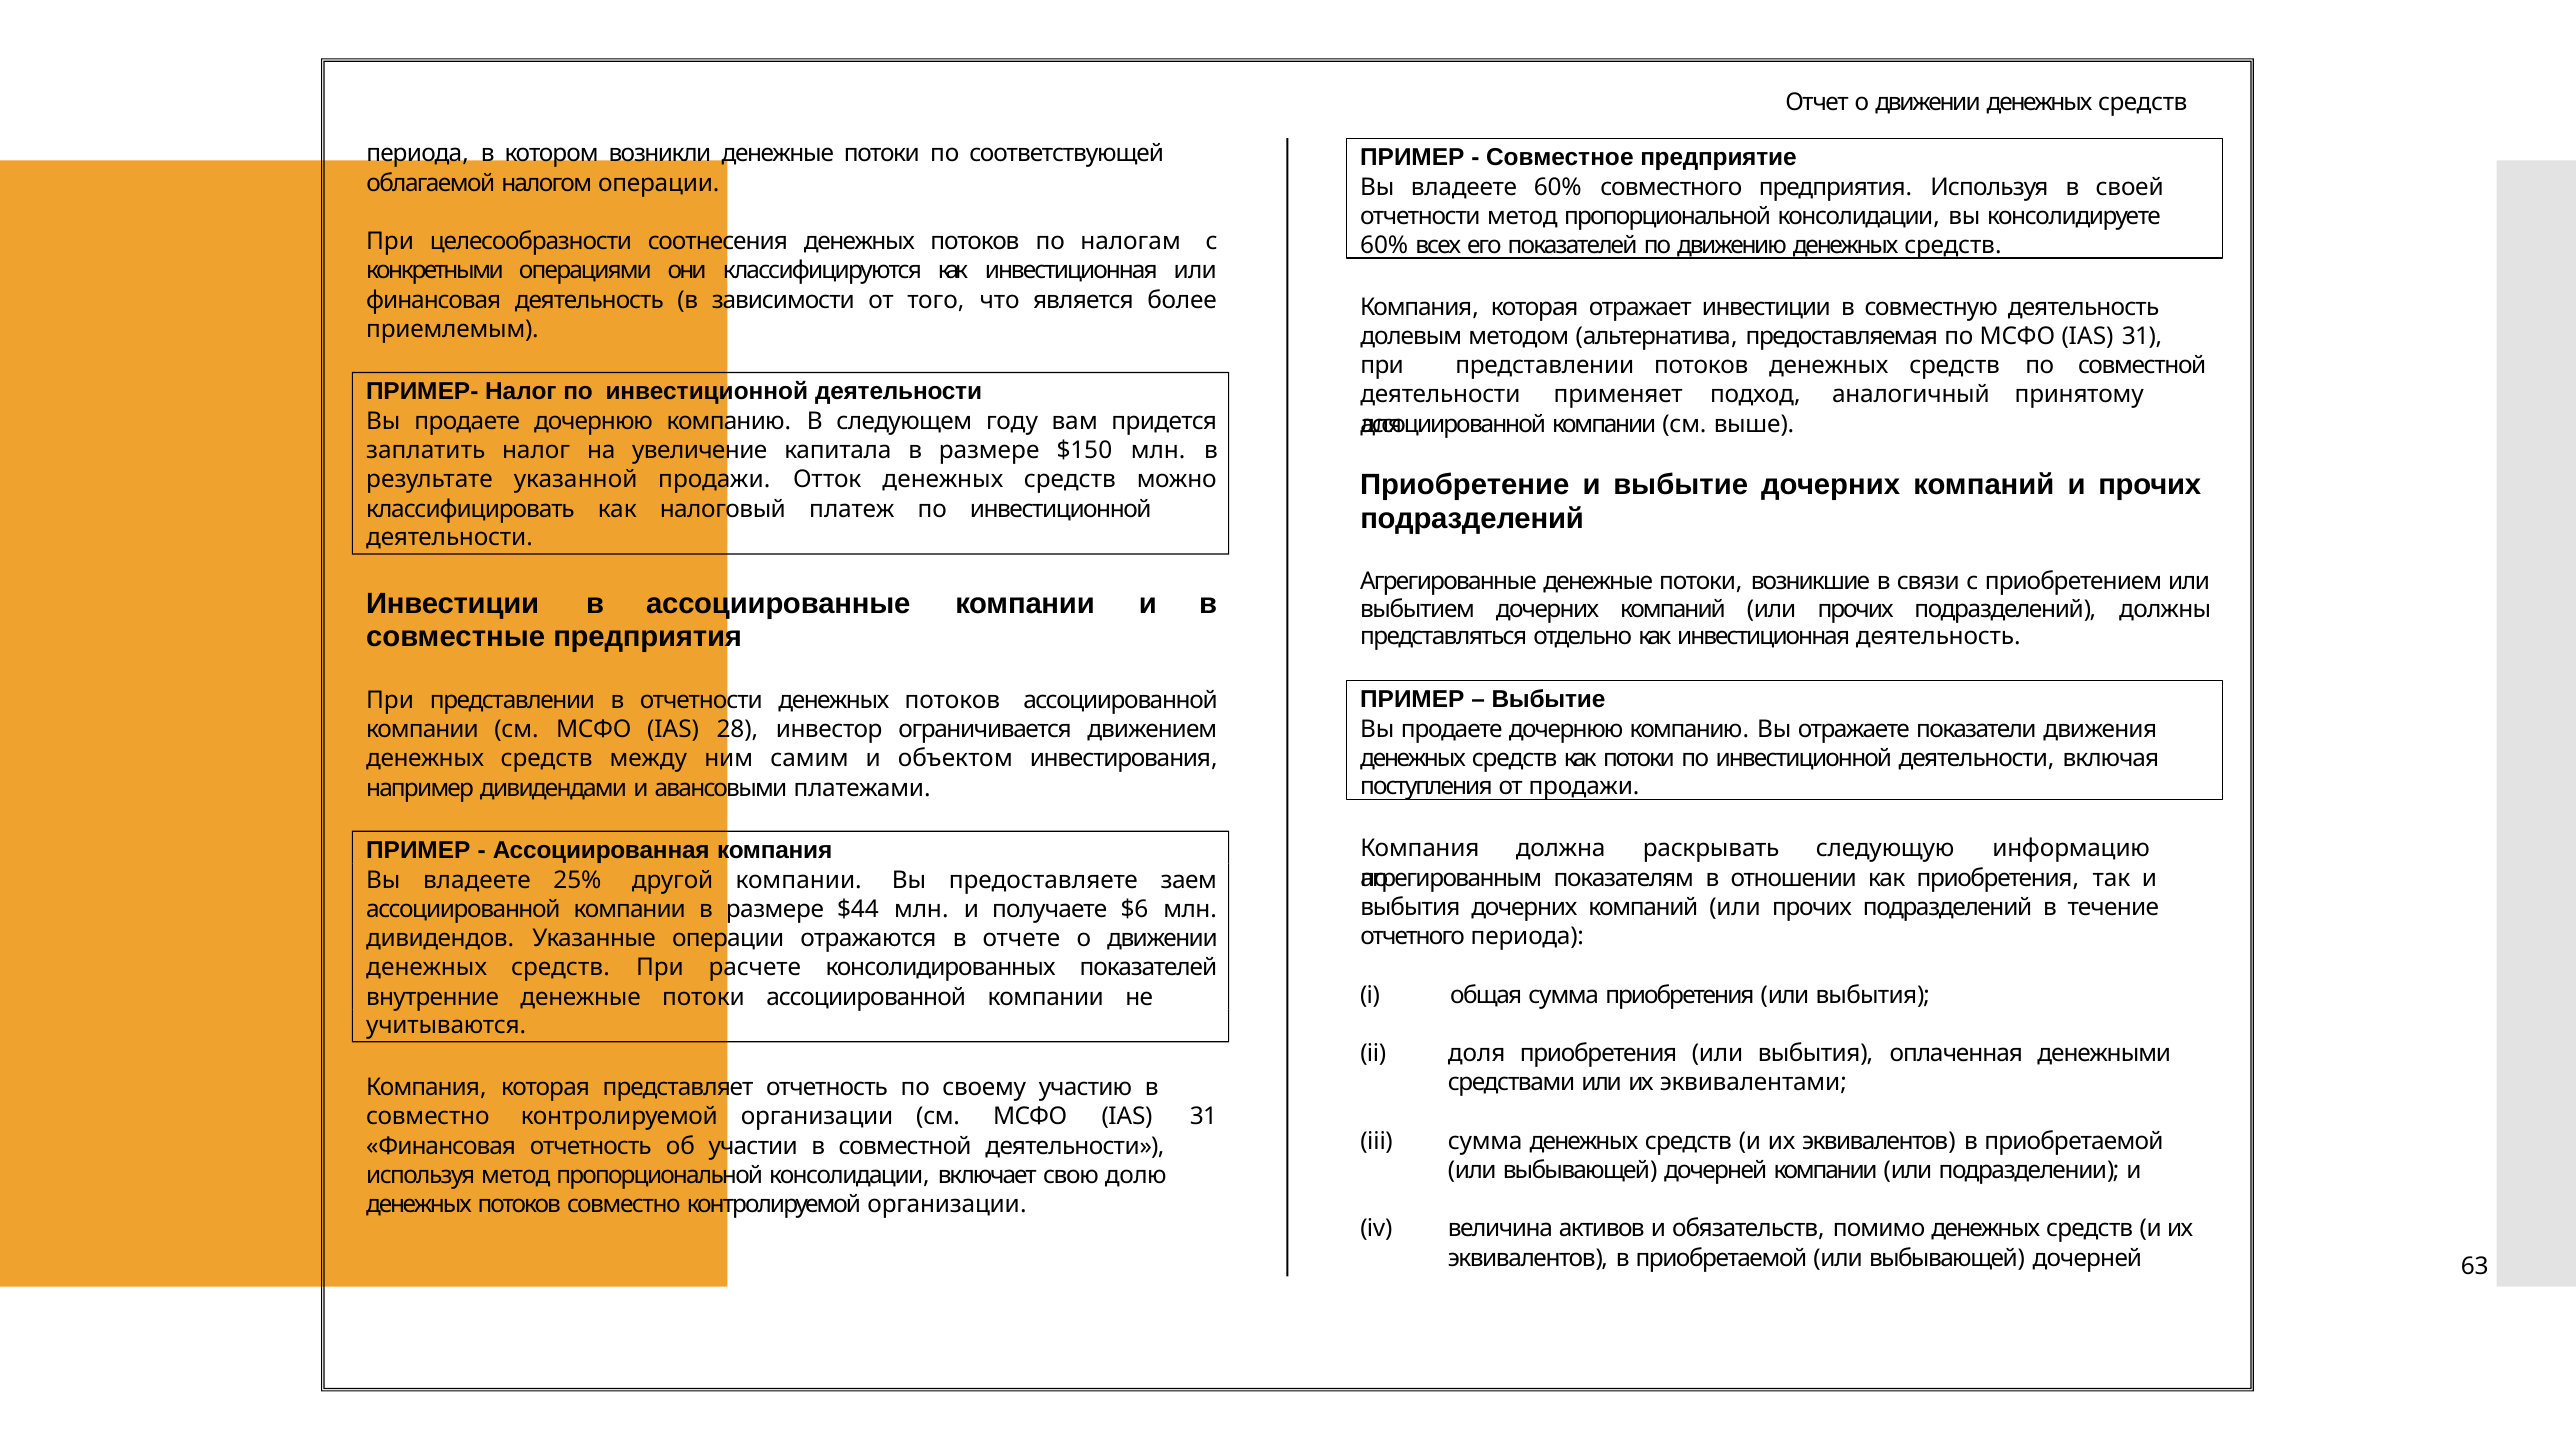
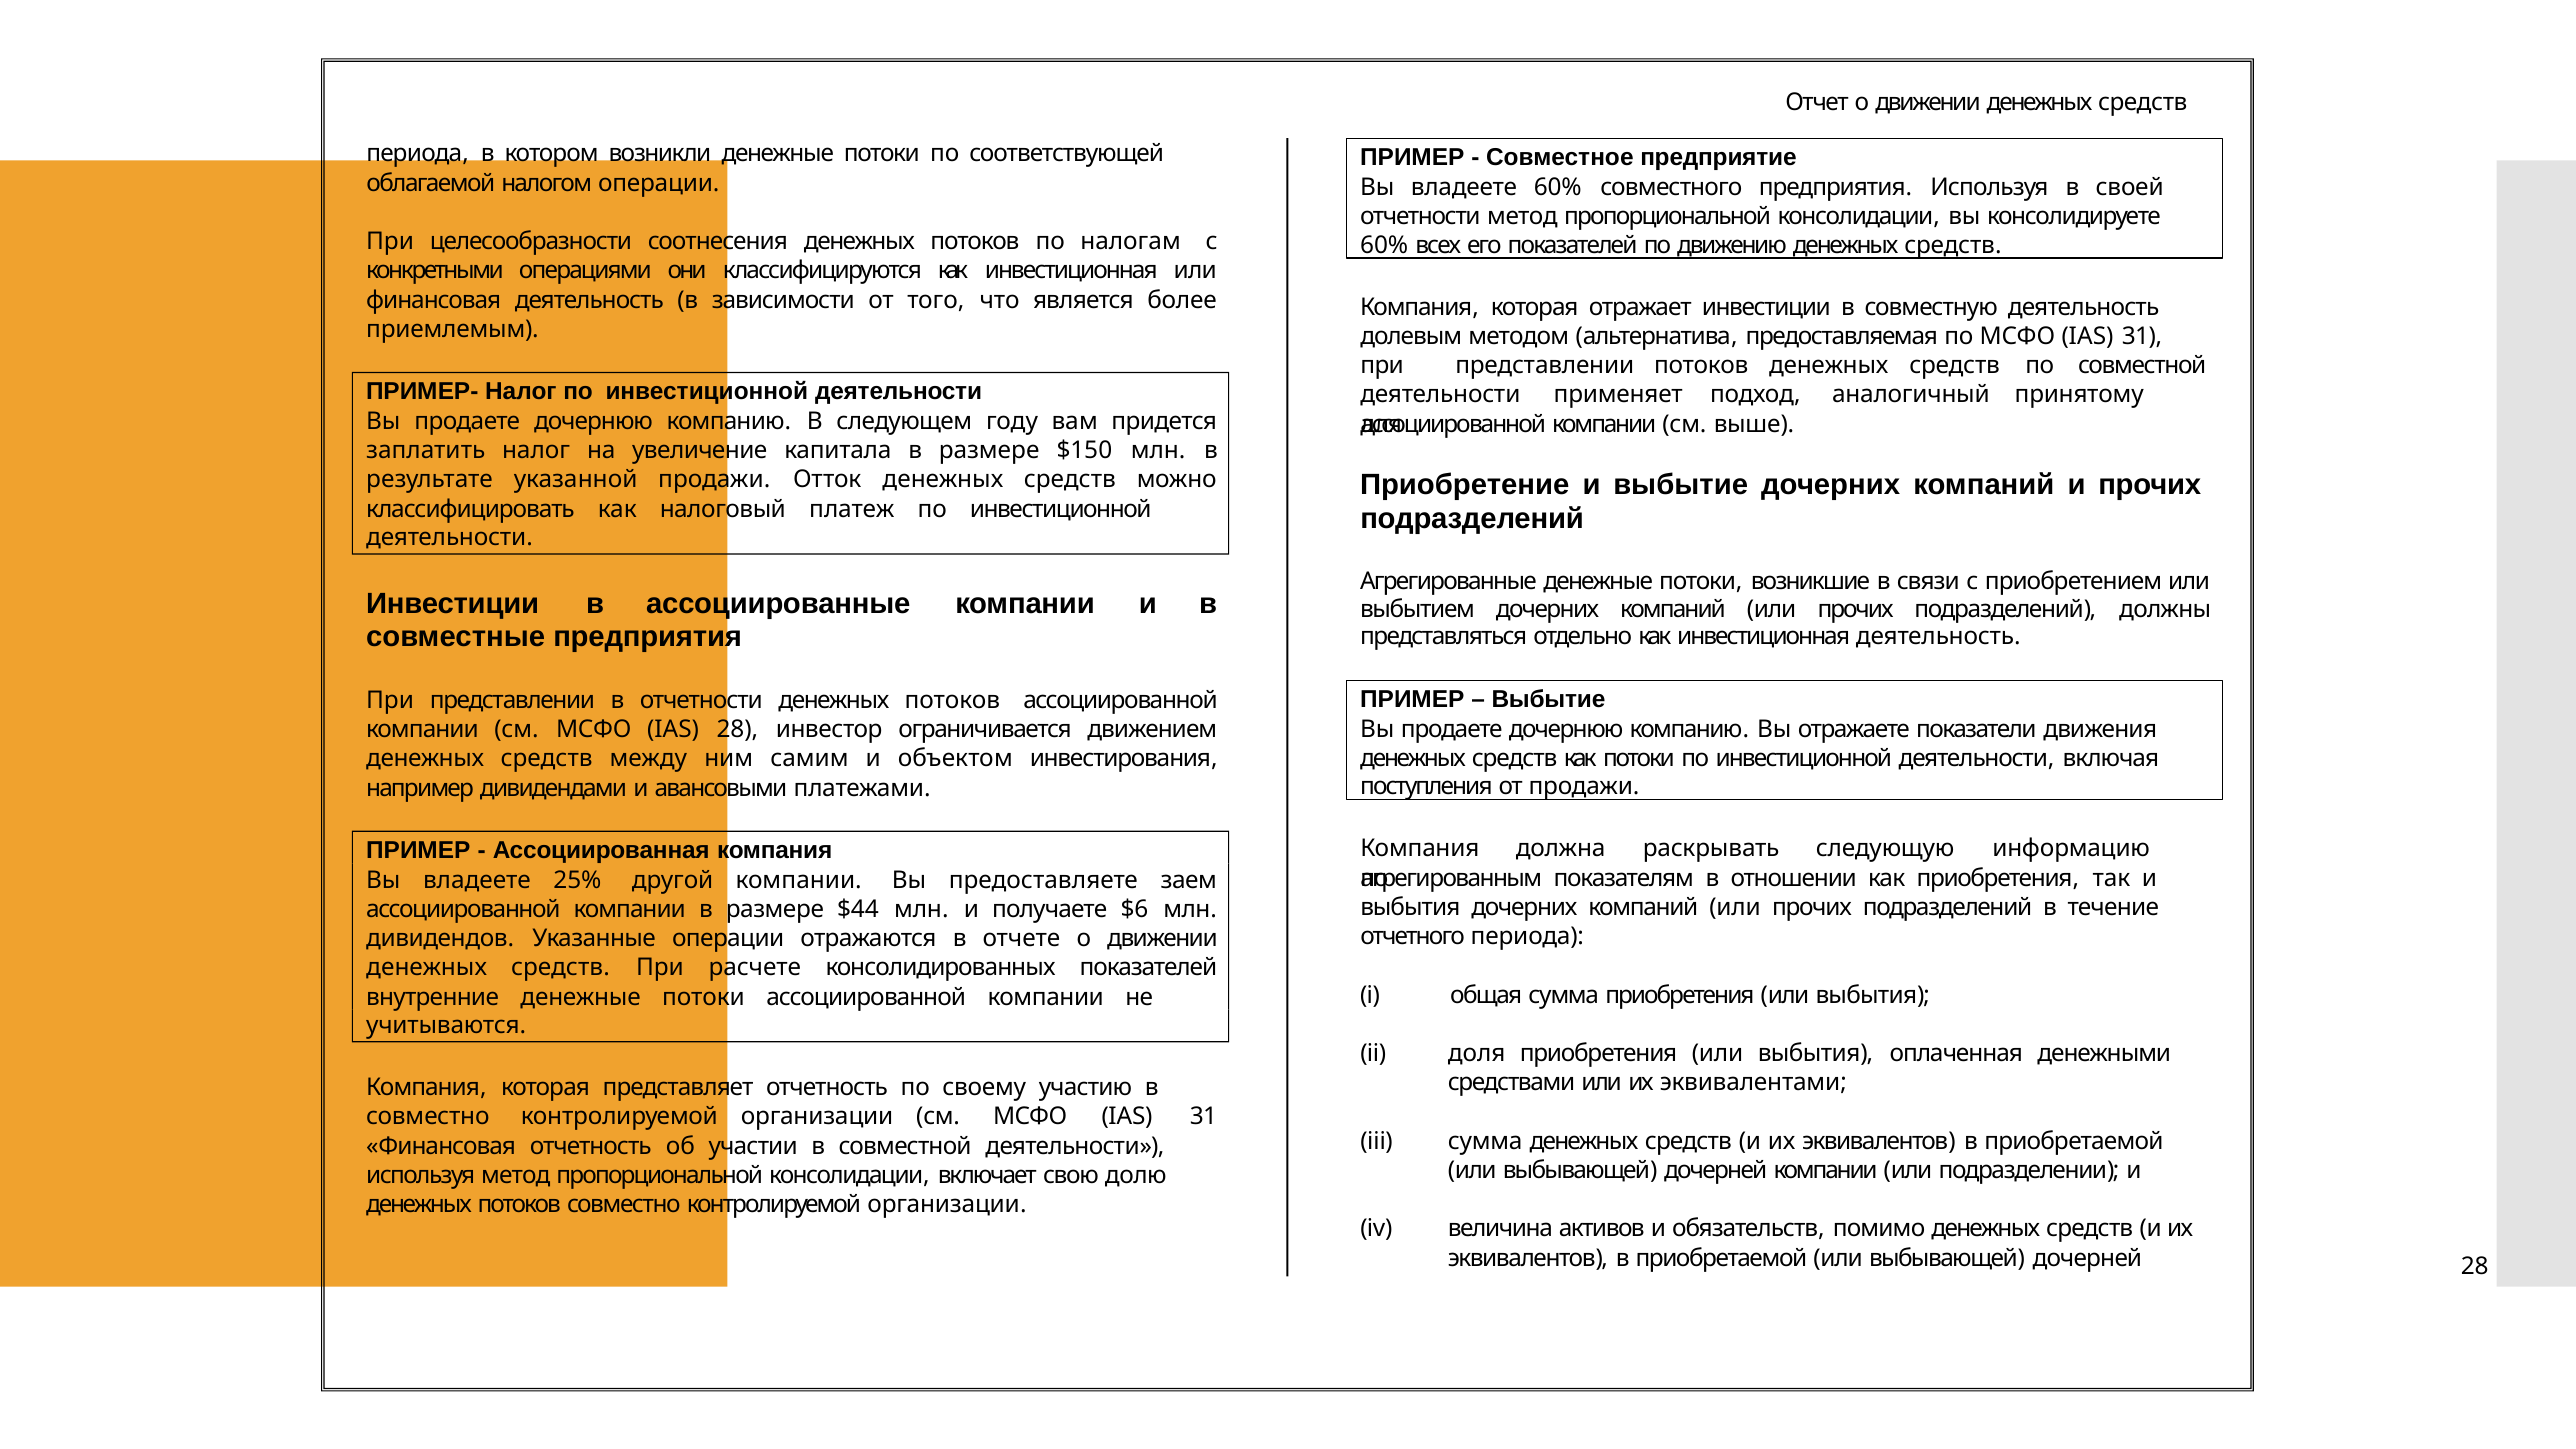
63 at (2475, 1266): 63 -> 28
